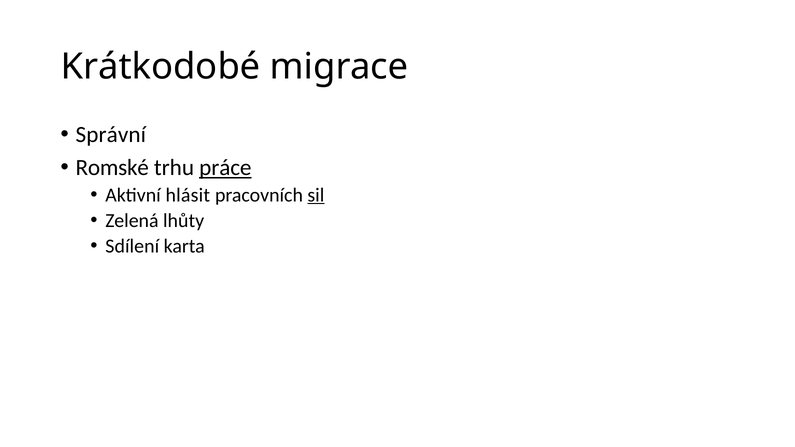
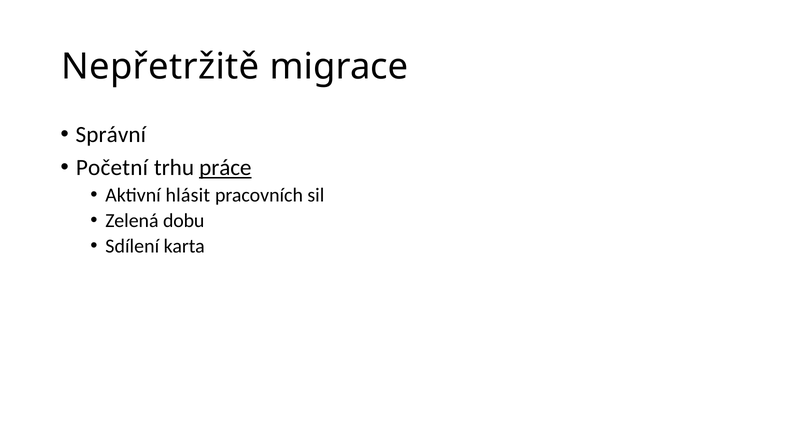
Krátkodobé: Krátkodobé -> Nepřetržitě
Romské: Romské -> Početní
sil underline: present -> none
lhůty: lhůty -> dobu
